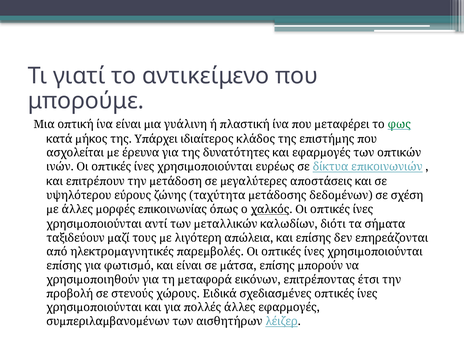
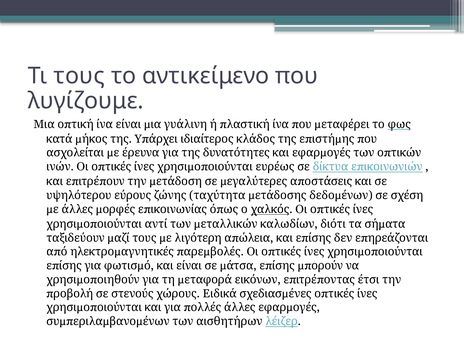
γιατί: γιατί -> τους
μπορούμε: μπορούμε -> λυγίζουμε
φως colour: green -> black
